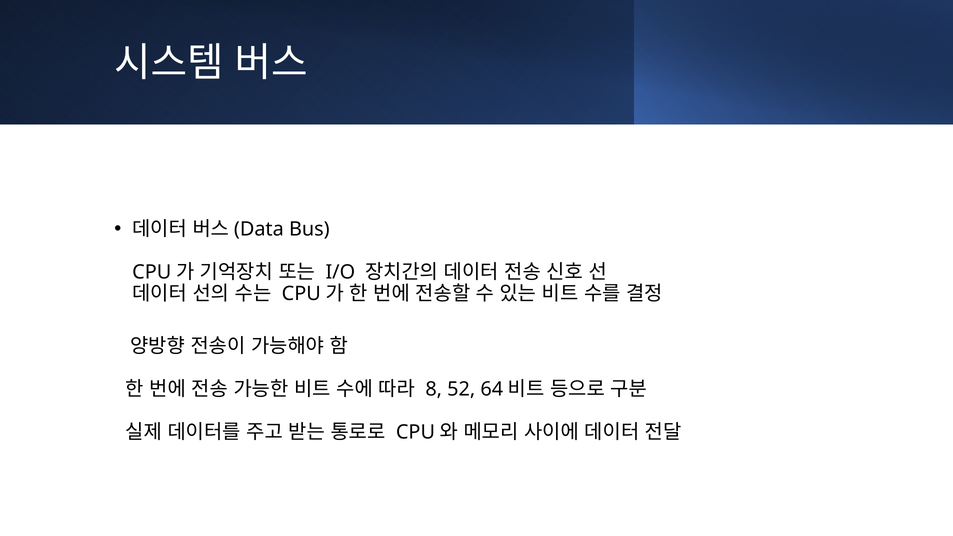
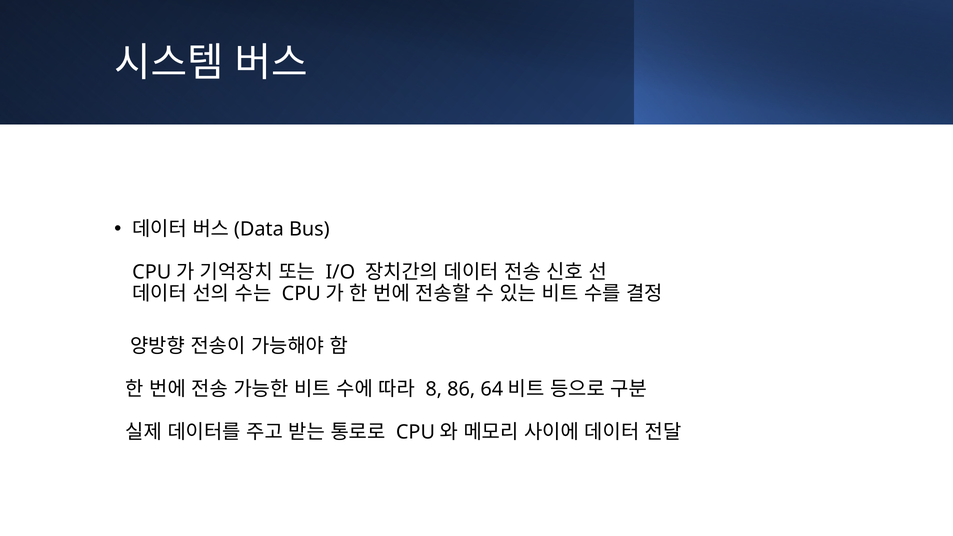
52: 52 -> 86
